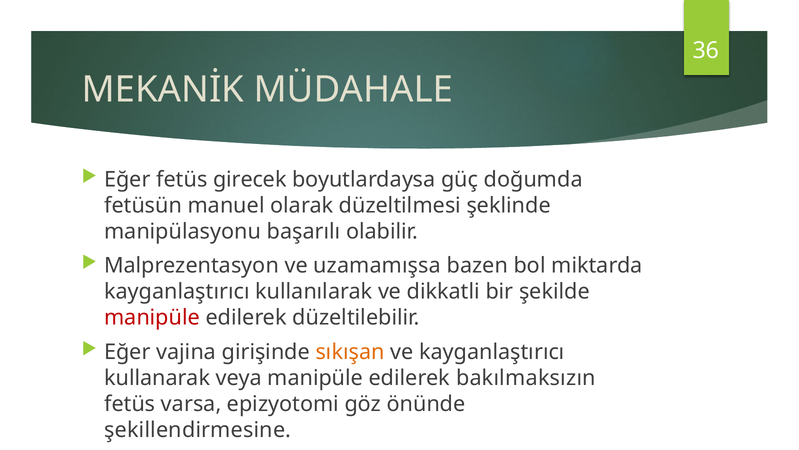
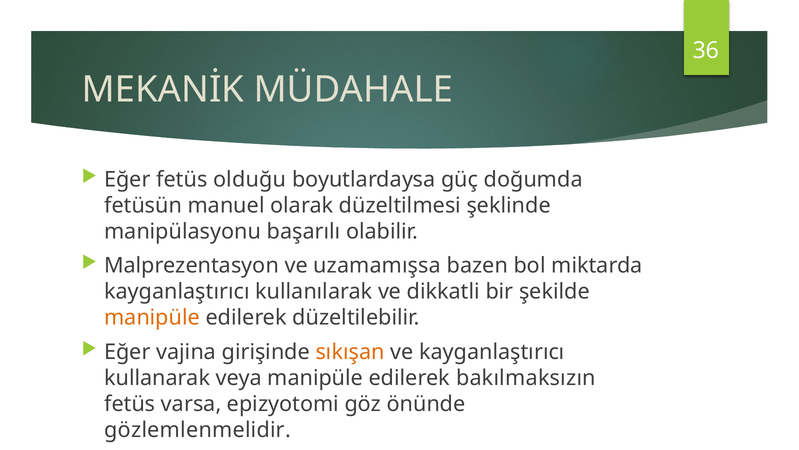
girecek: girecek -> olduğu
manipüle at (152, 317) colour: red -> orange
şekillendirmesine: şekillendirmesine -> gözlemlenmelidir
